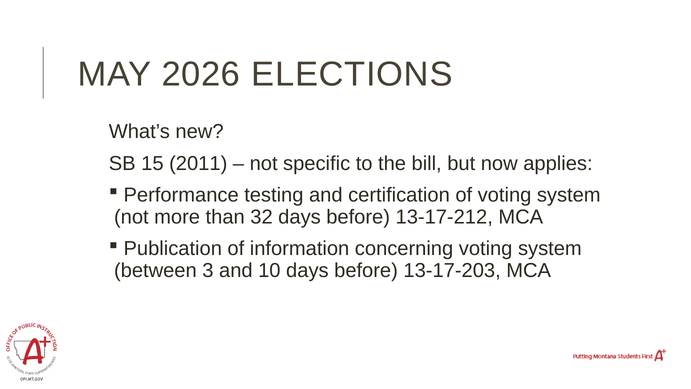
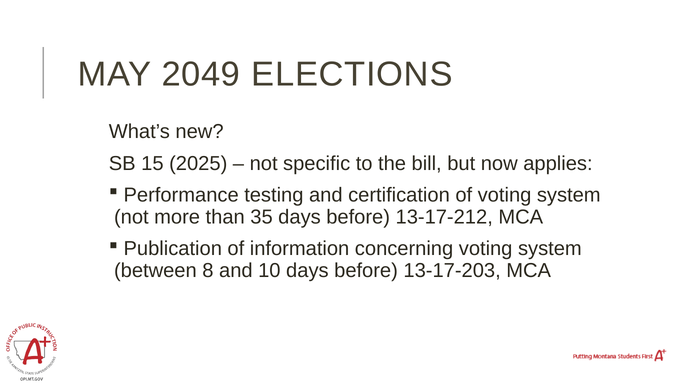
2026: 2026 -> 2049
2011: 2011 -> 2025
32: 32 -> 35
3: 3 -> 8
